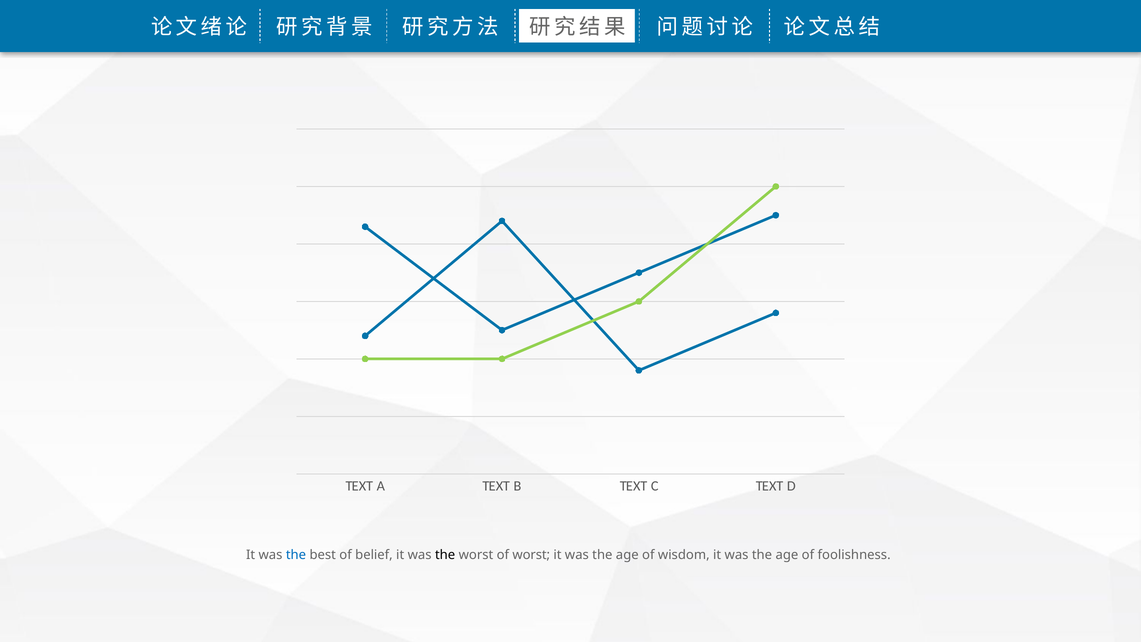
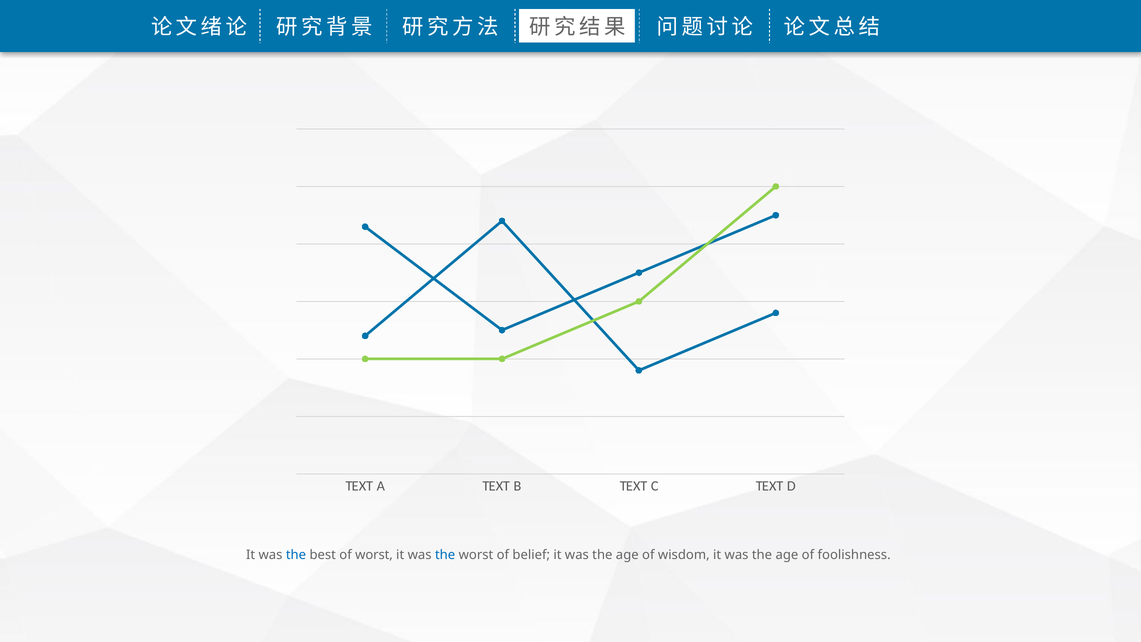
of belief: belief -> worst
the at (445, 555) colour: black -> blue
of worst: worst -> belief
